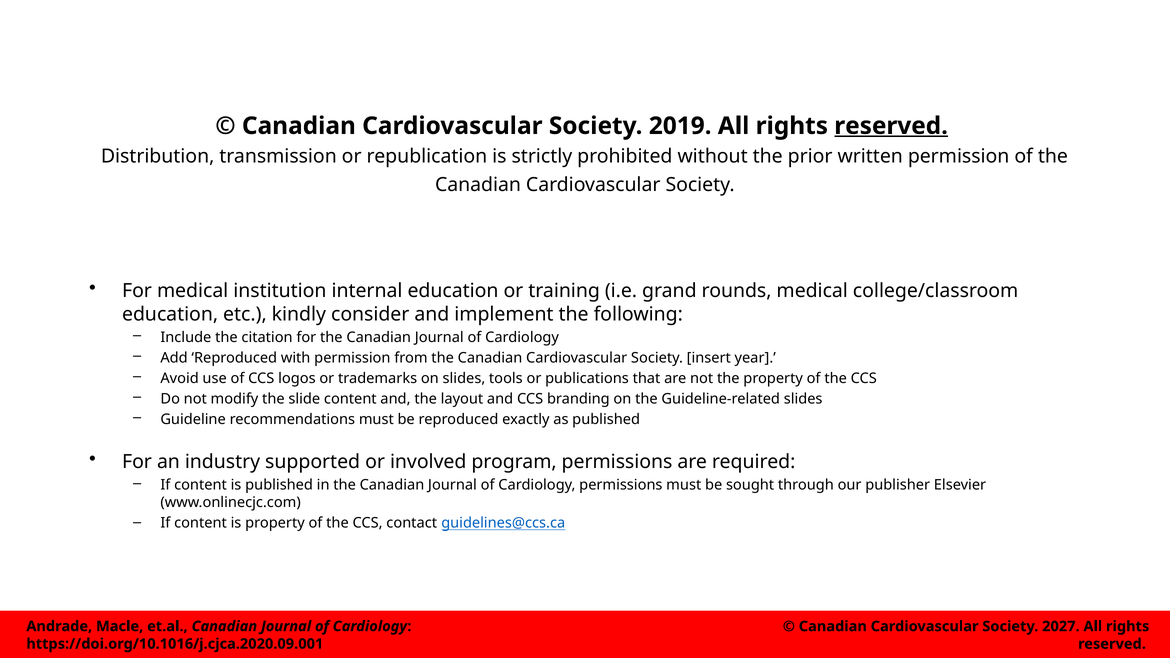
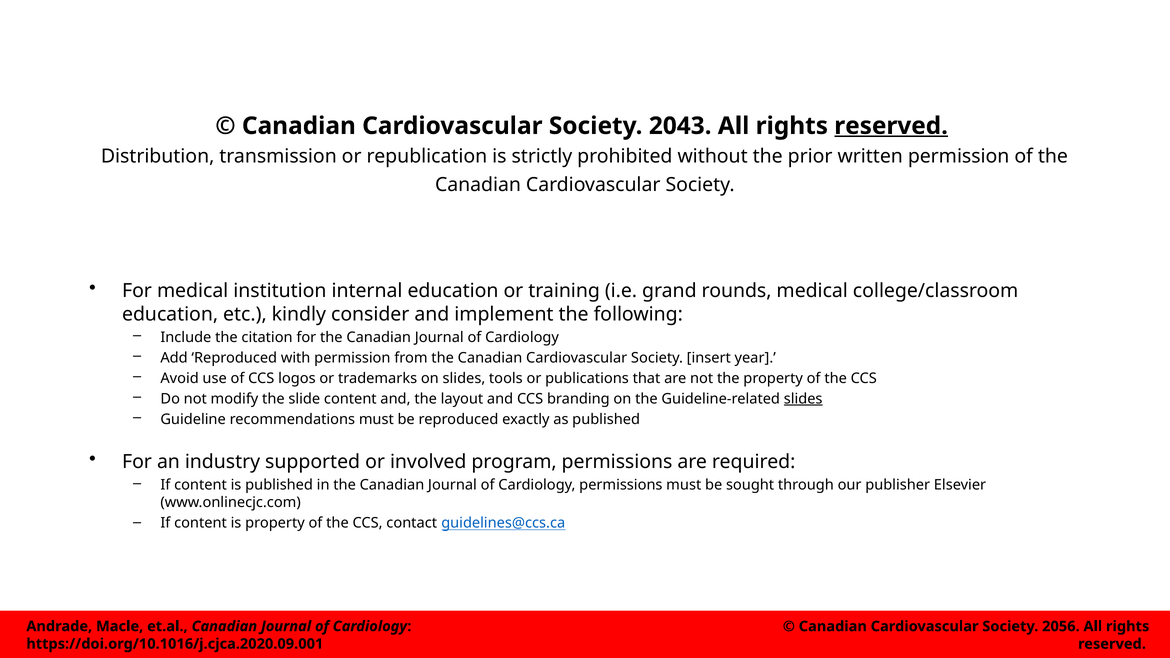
2019: 2019 -> 2043
slides at (803, 399) underline: none -> present
2027: 2027 -> 2056
